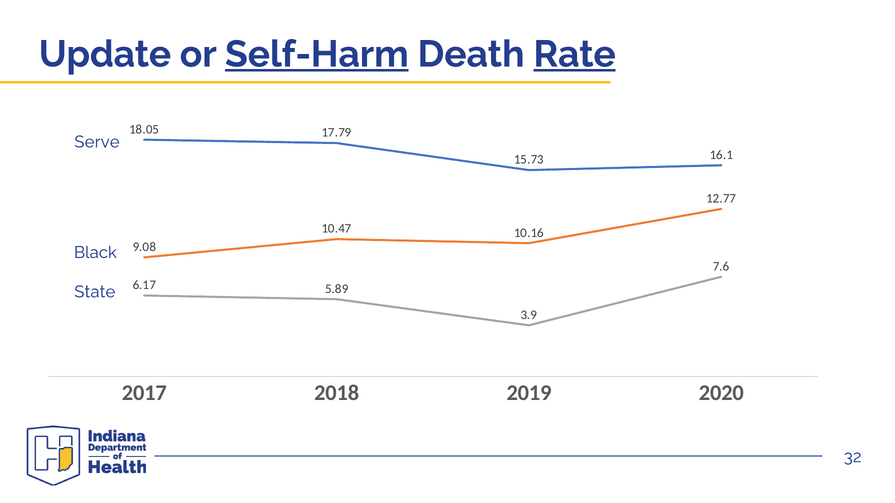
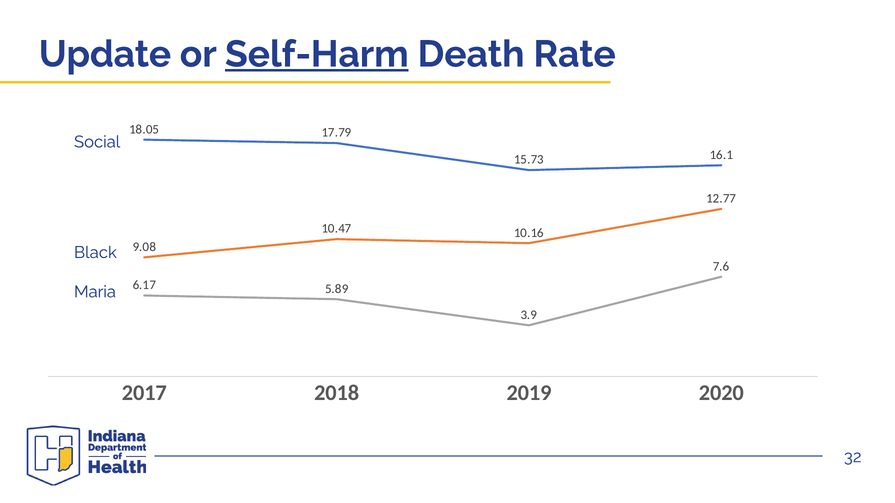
Rate underline: present -> none
Serve: Serve -> Social
State: State -> Maria
